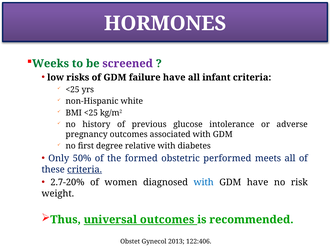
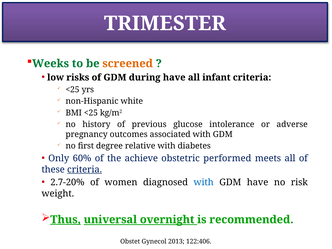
HORMONES: HORMONES -> TRIMESTER
screened colour: purple -> orange
failure: failure -> during
50%: 50% -> 60%
formed: formed -> achieve
Thus underline: none -> present
universal outcomes: outcomes -> overnight
